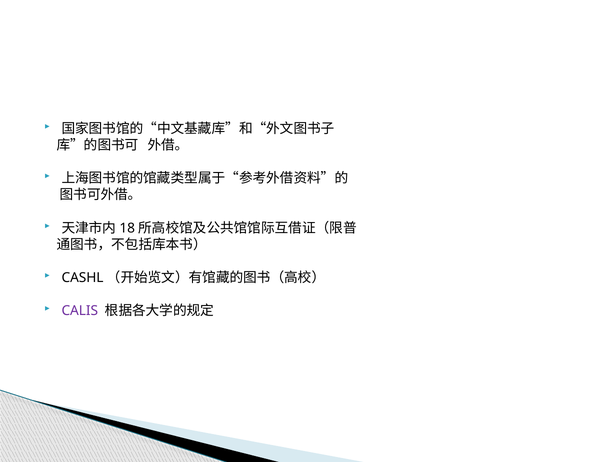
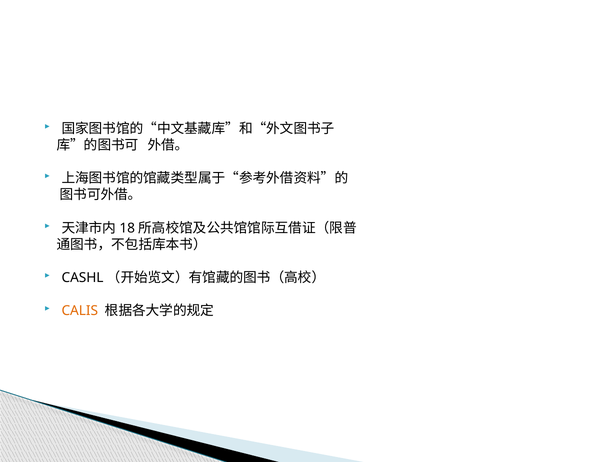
CALIS colour: purple -> orange
